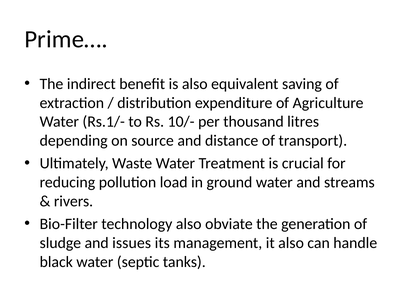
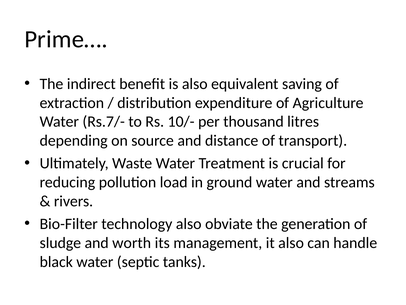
Rs.1/-: Rs.1/- -> Rs.7/-
issues: issues -> worth
